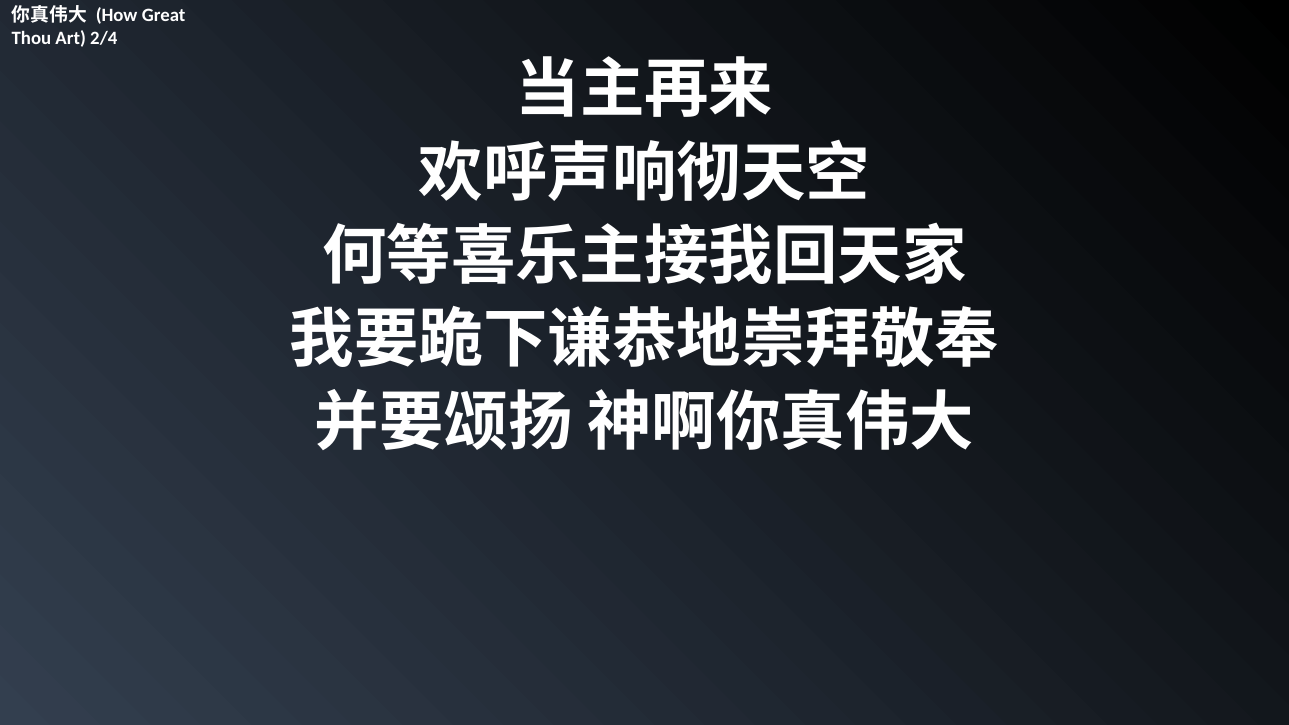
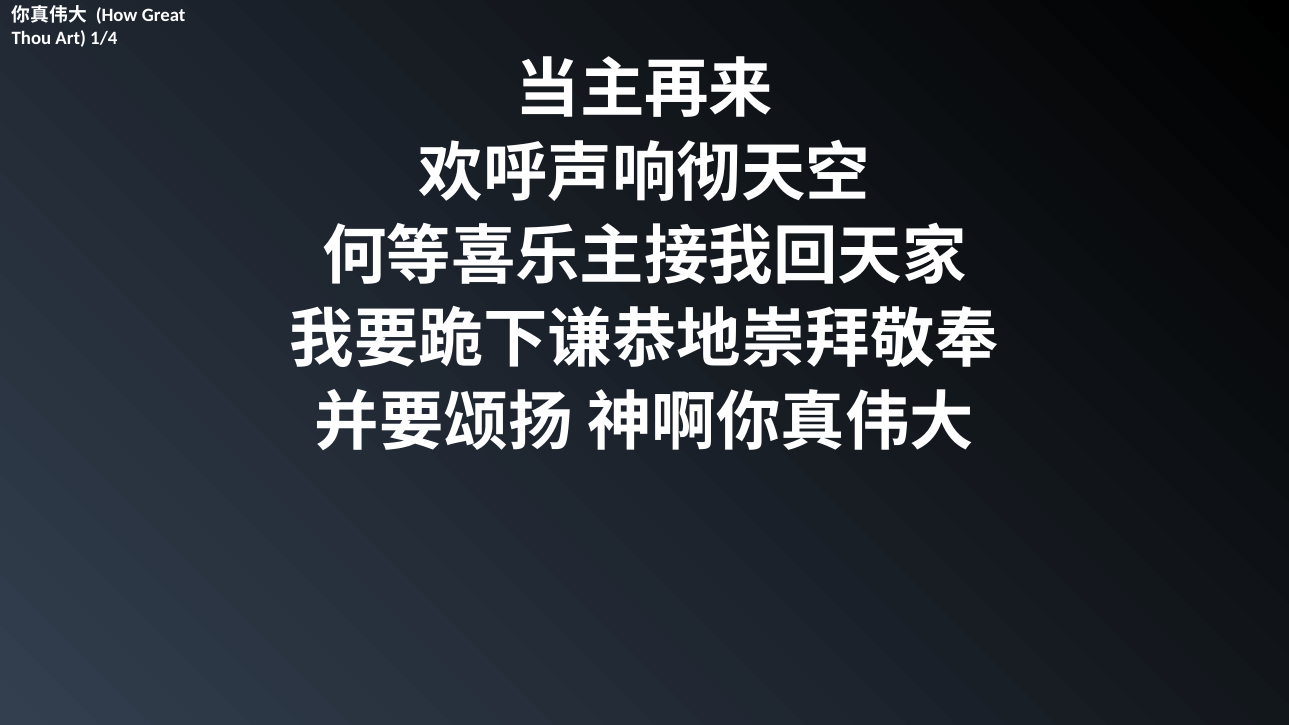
2/4: 2/4 -> 1/4
